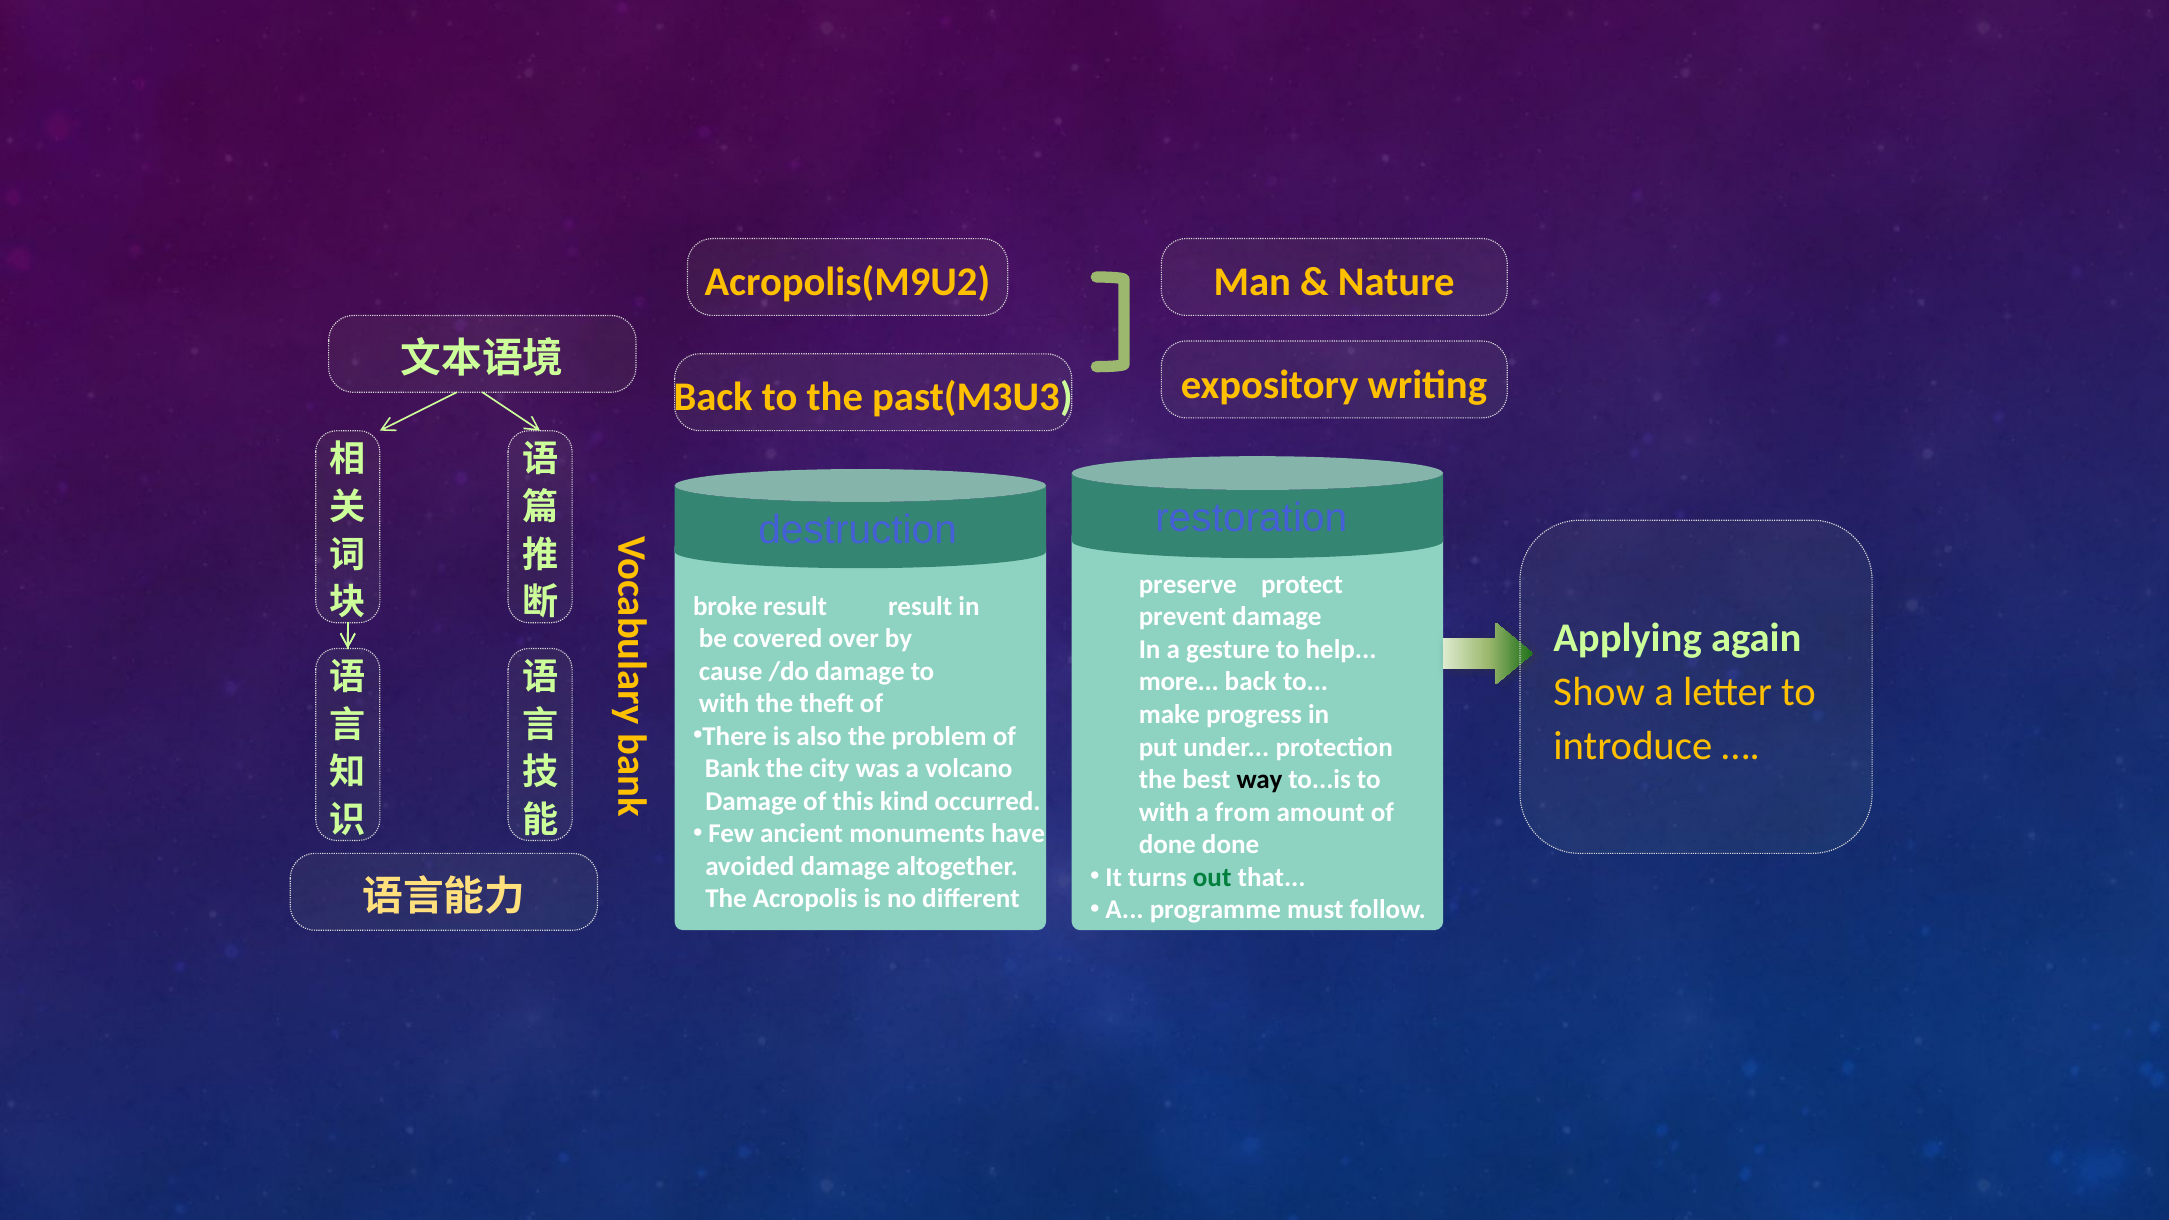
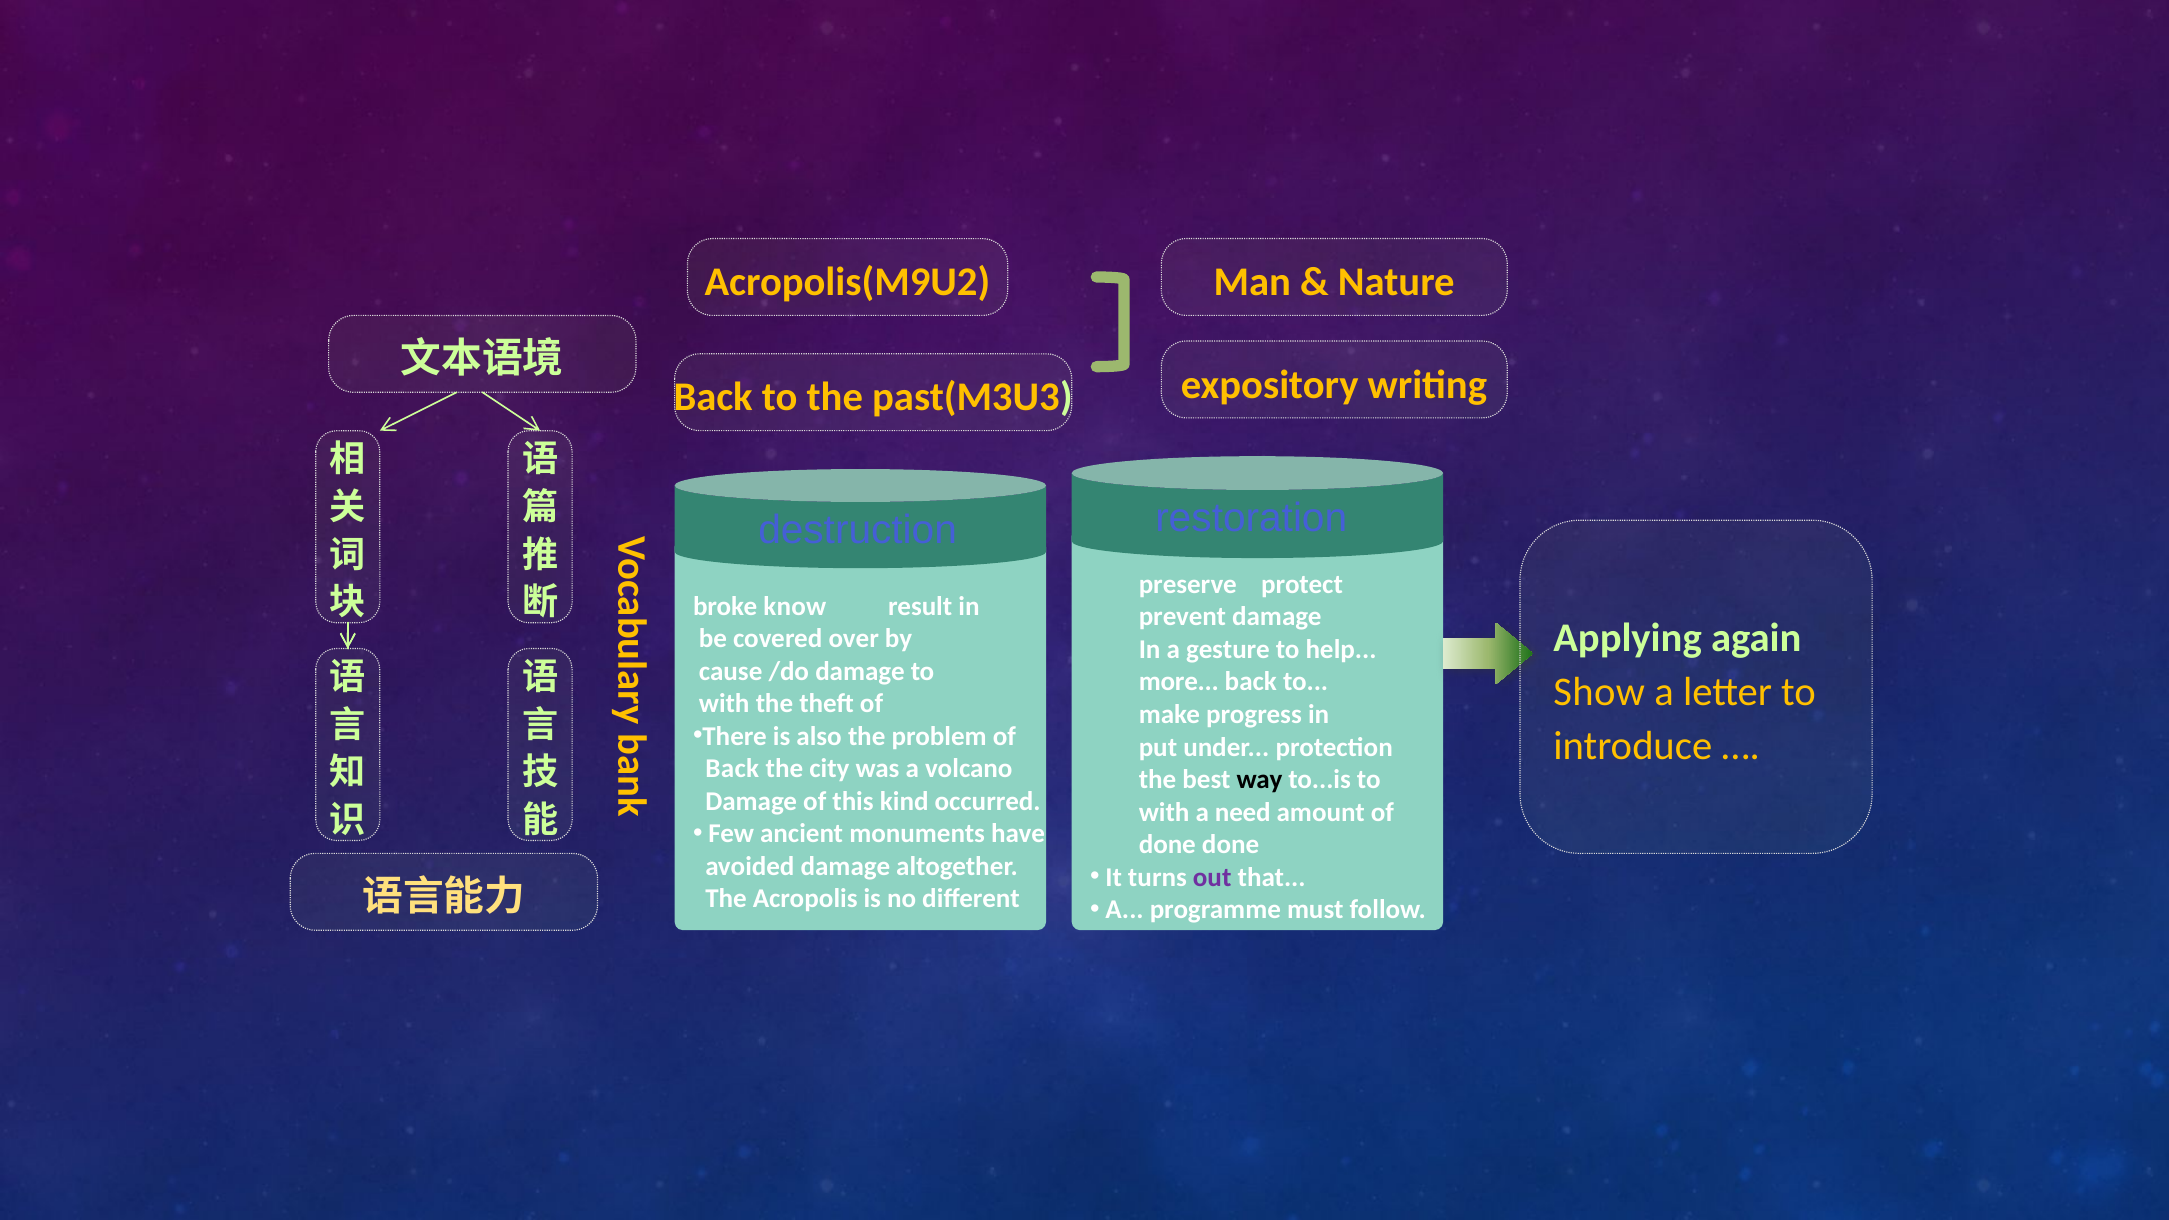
broke result: result -> know
Bank at (733, 769): Bank -> Back
from: from -> need
out colour: green -> purple
